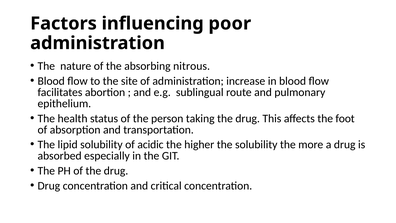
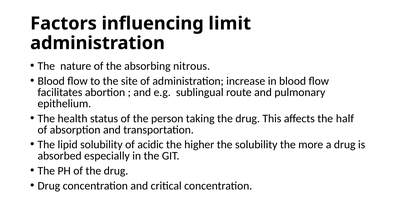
poor: poor -> limit
foot: foot -> half
